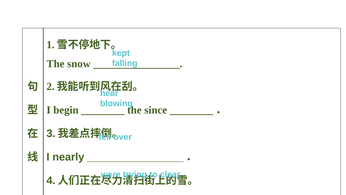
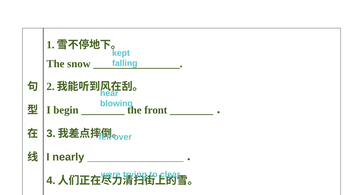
since: since -> front
